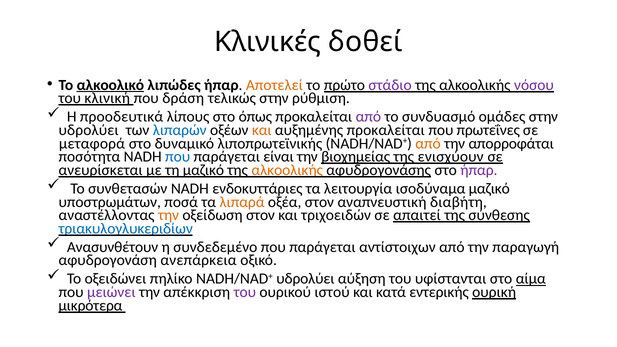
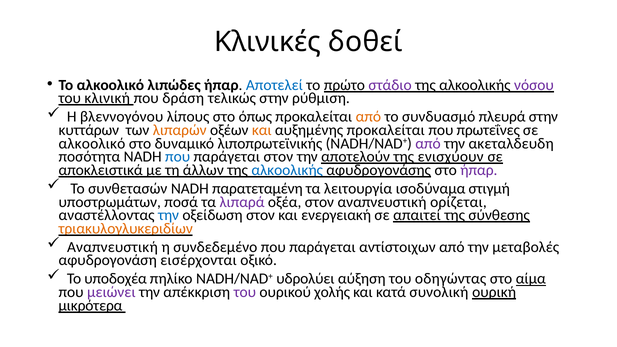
αλκοολικό at (110, 85) underline: present -> none
Αποτελεί colour: orange -> blue
προοδευτικά: προοδευτικά -> βλεννογόνου
από at (368, 117) colour: purple -> orange
ομάδες: ομάδες -> πλευρά
υδρολύει at (89, 130): υδρολύει -> κυττάρων
λιπαρών colour: blue -> orange
μεταφορά at (92, 143): μεταφορά -> αλκοολικό
από at (428, 143) colour: orange -> purple
απορροφάται: απορροφάται -> ακεταλδευδη
παράγεται είναι: είναι -> στον
βιοχημείας: βιοχημείας -> αποτελούν
ανευρίσκεται: ανευρίσκεται -> αποκλειστικά
τη μαζικό: μαζικό -> άλλων
αλκοολικής at (287, 170) colour: orange -> blue
ενδοκυττάριες: ενδοκυττάριες -> παρατεταμένη
ισοδύναμα μαζικό: μαζικό -> στιγμή
λιπαρά colour: orange -> purple
διαβήτη: διαβήτη -> ορίζεται
την at (169, 215) colour: orange -> blue
τριχοειδών: τριχοειδών -> ενεργειακή
τριακυλογλυκεριδίων colour: blue -> orange
Ανασυνθέτουν at (113, 247): Ανασυνθέτουν -> Αναπνευστική
παραγωγή: παραγωγή -> μεταβολές
ανεπάρκεια: ανεπάρκεια -> εισέρχονται
οξειδώνει: οξειδώνει -> υποδοχέα
υφίστανται: υφίστανται -> οδηγώντας
ιστού: ιστού -> χολής
εντερικής: εντερικής -> συνολική
